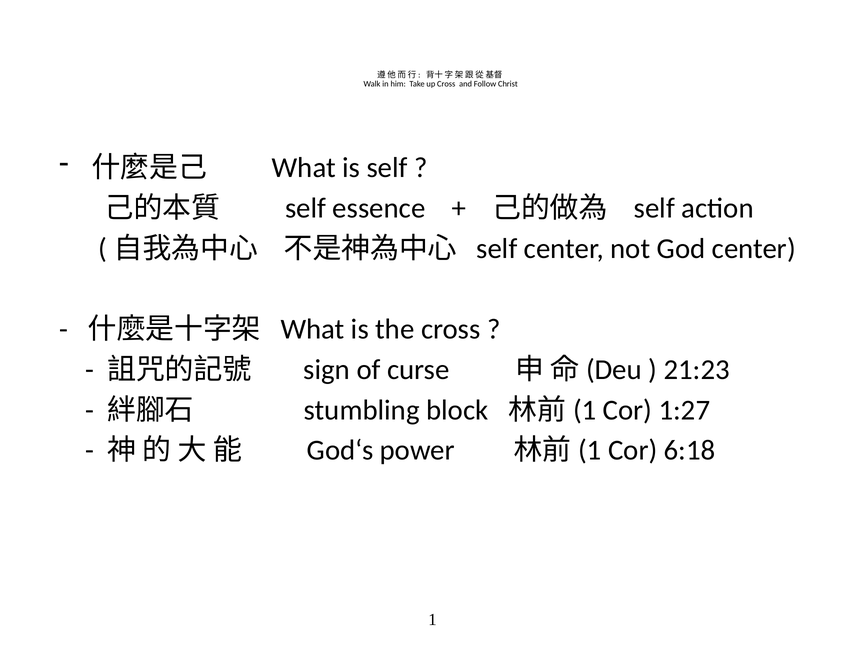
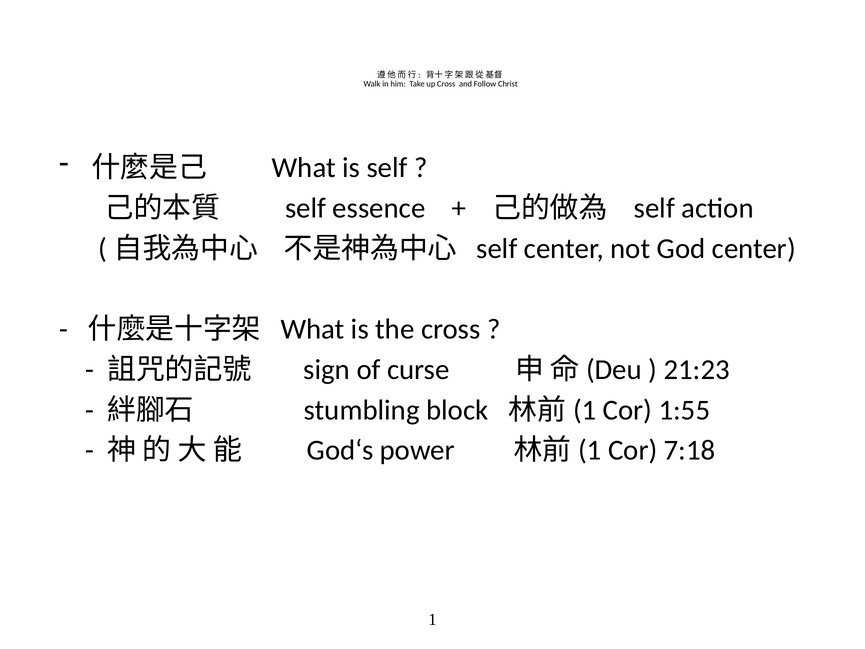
1:27: 1:27 -> 1:55
6:18: 6:18 -> 7:18
